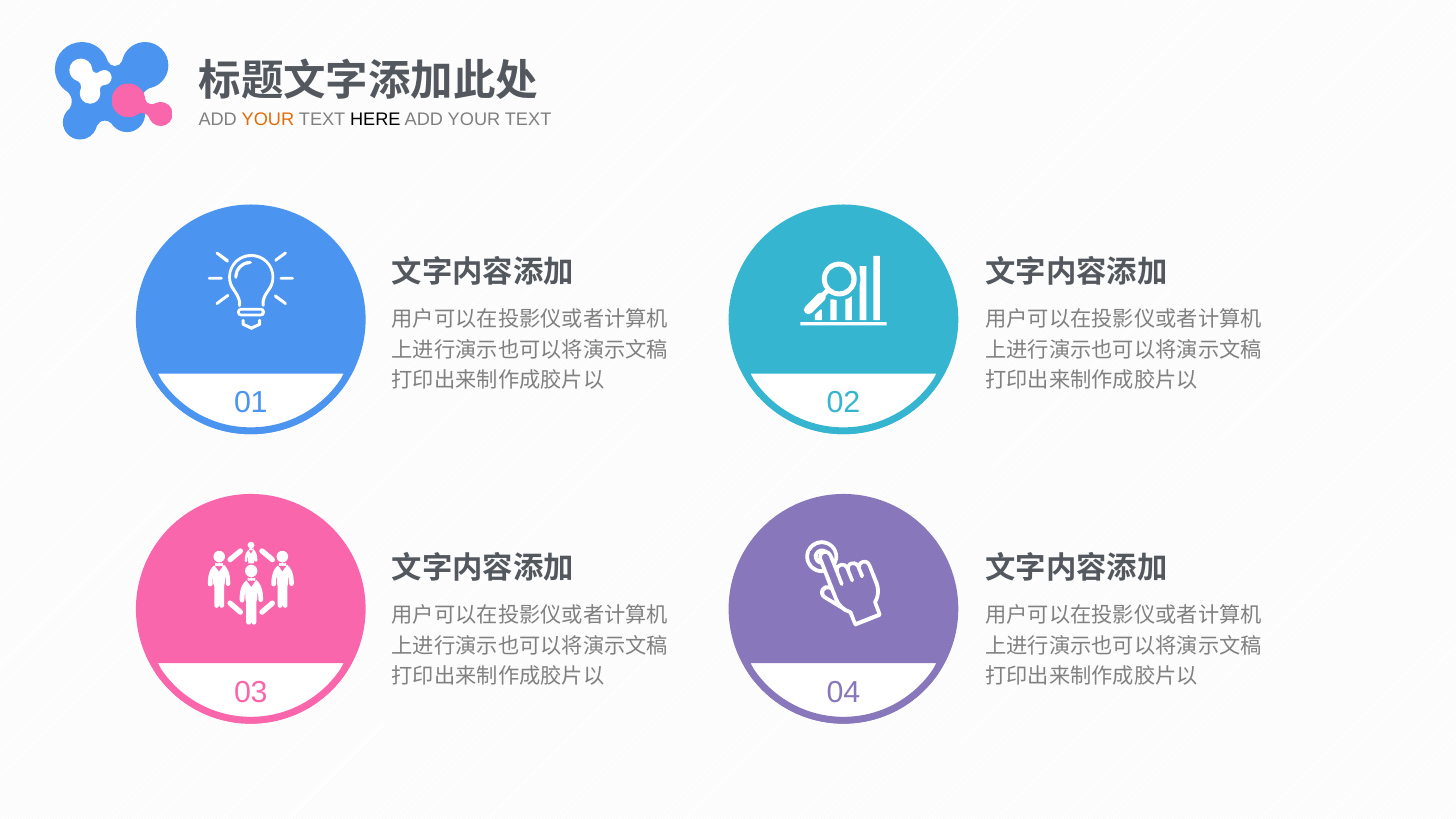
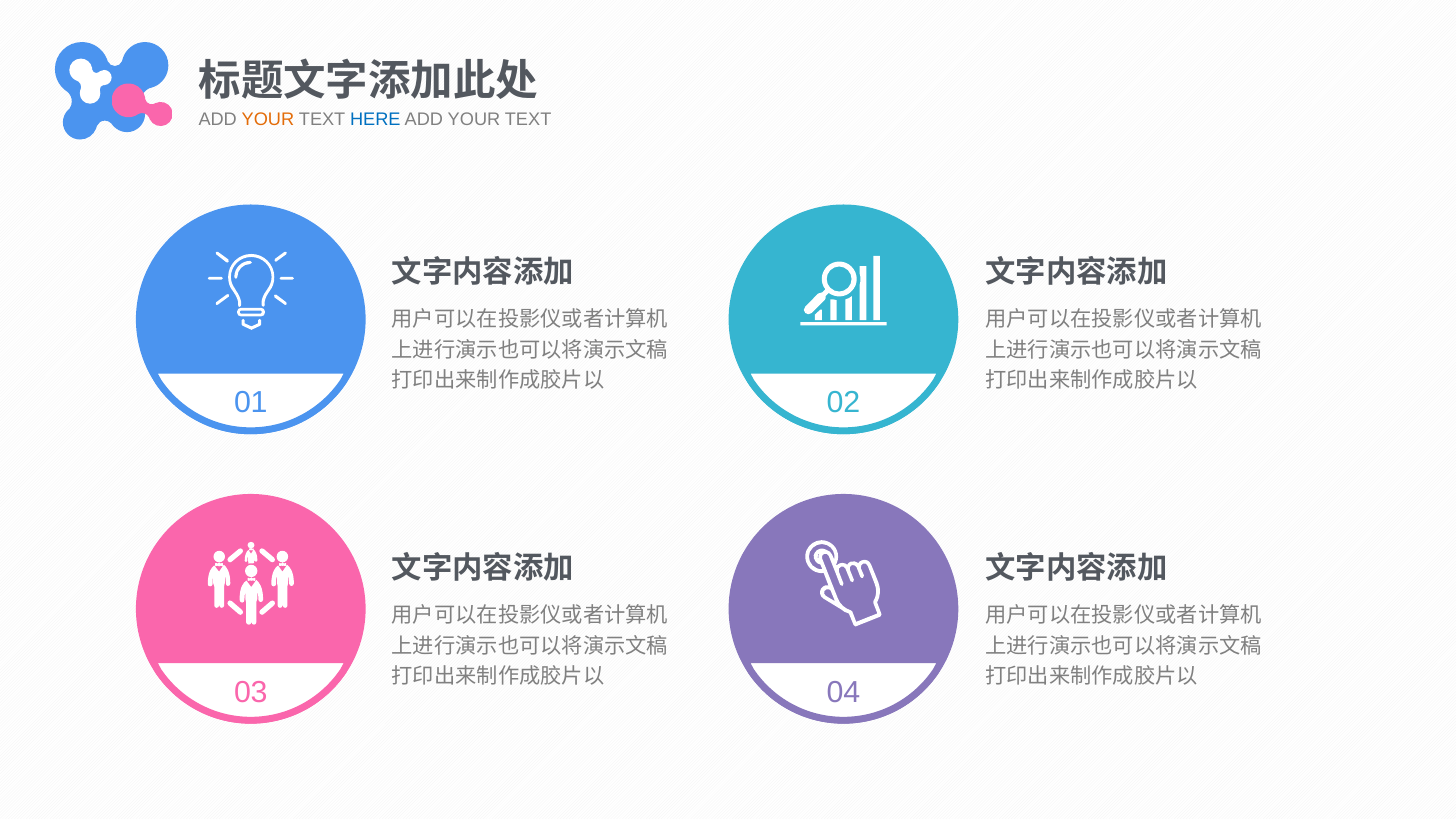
HERE colour: black -> blue
